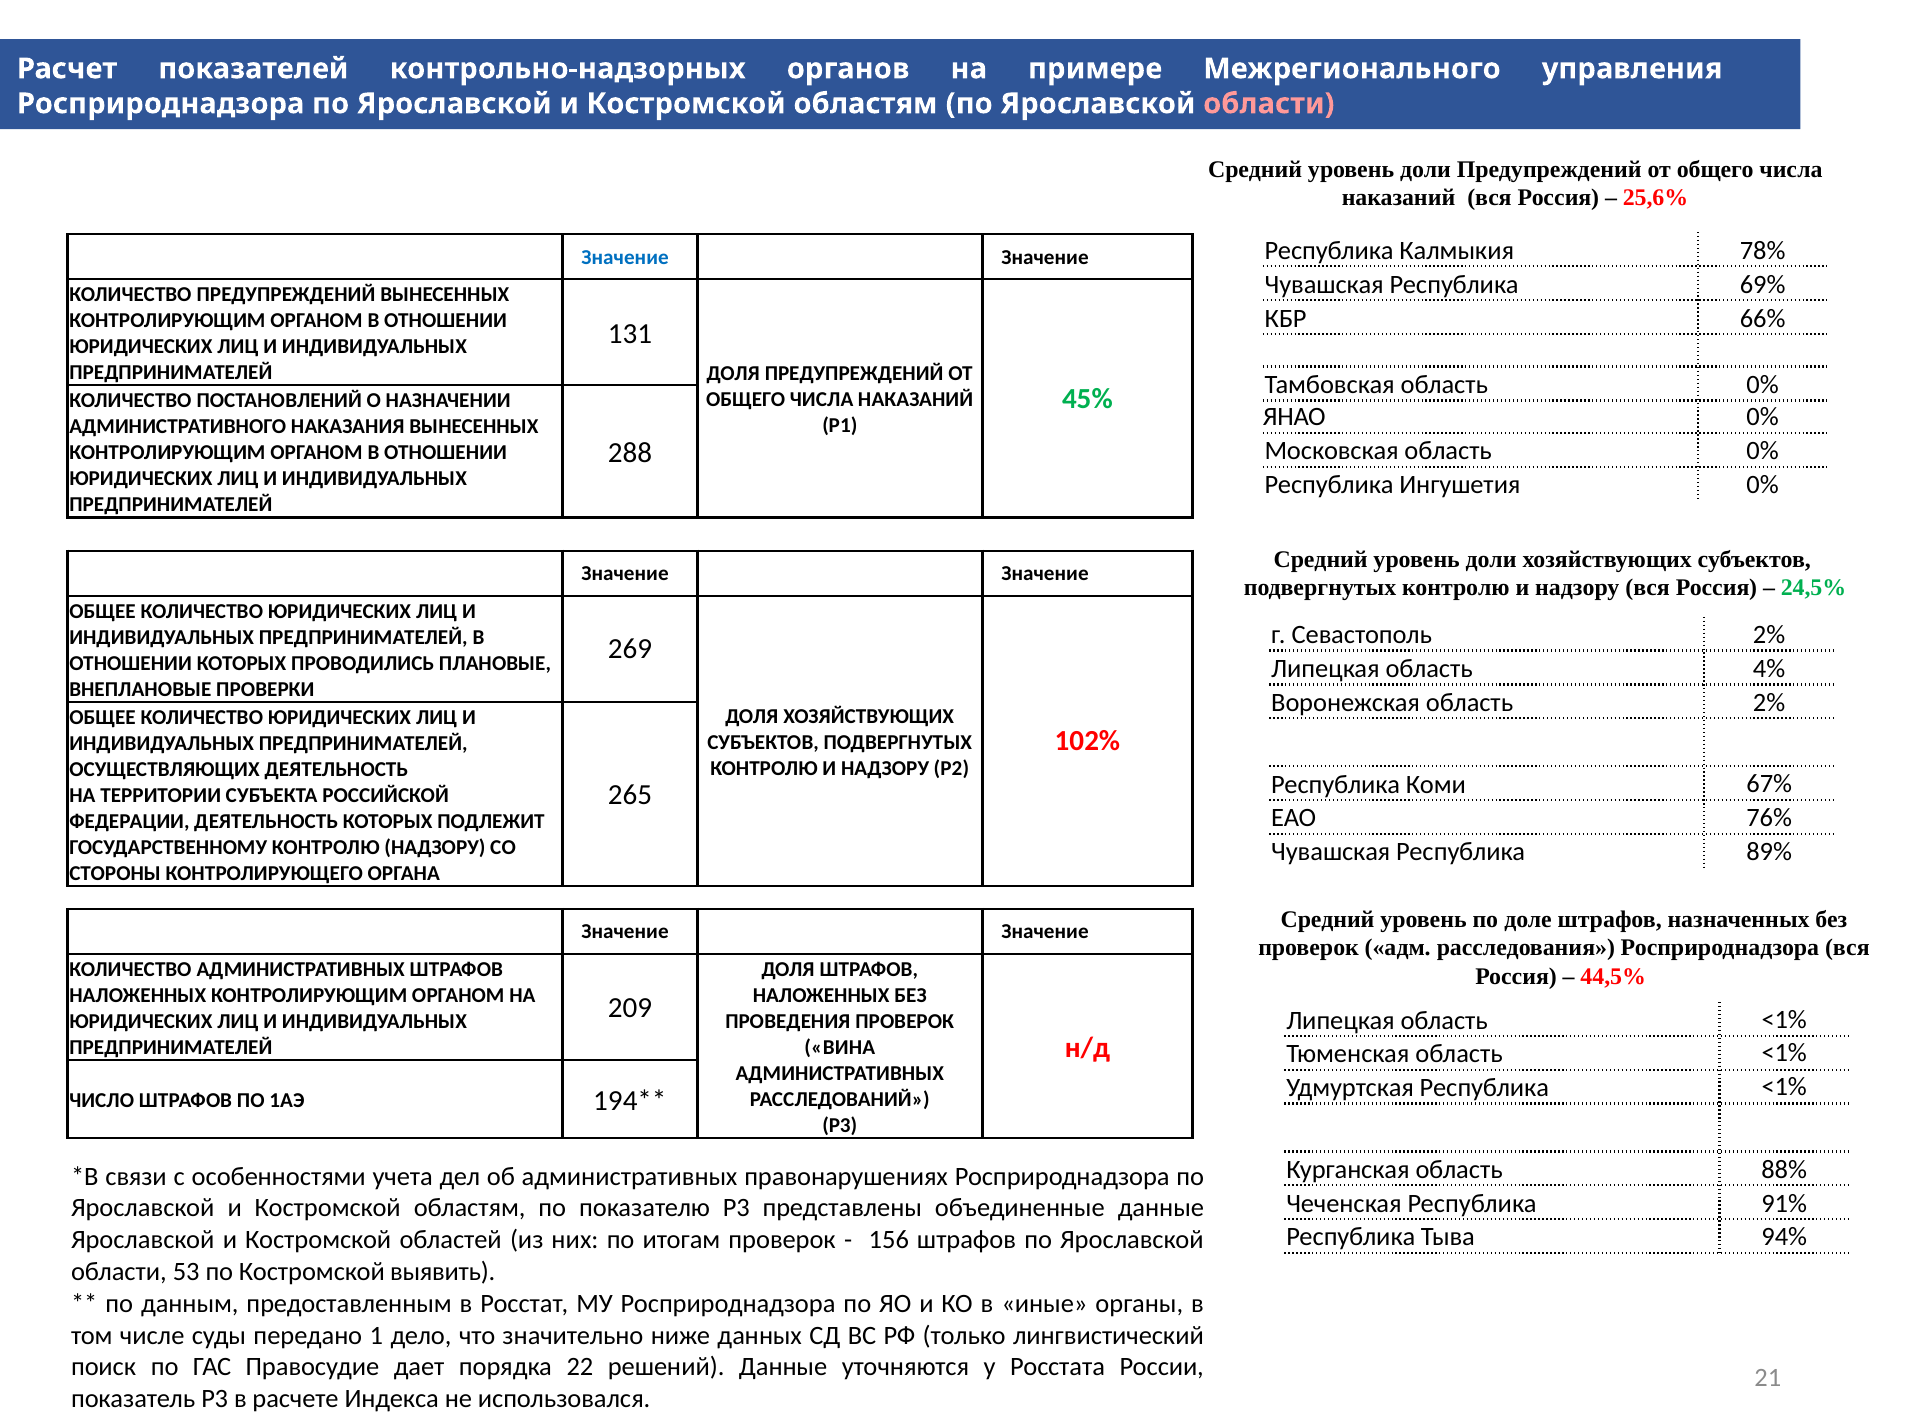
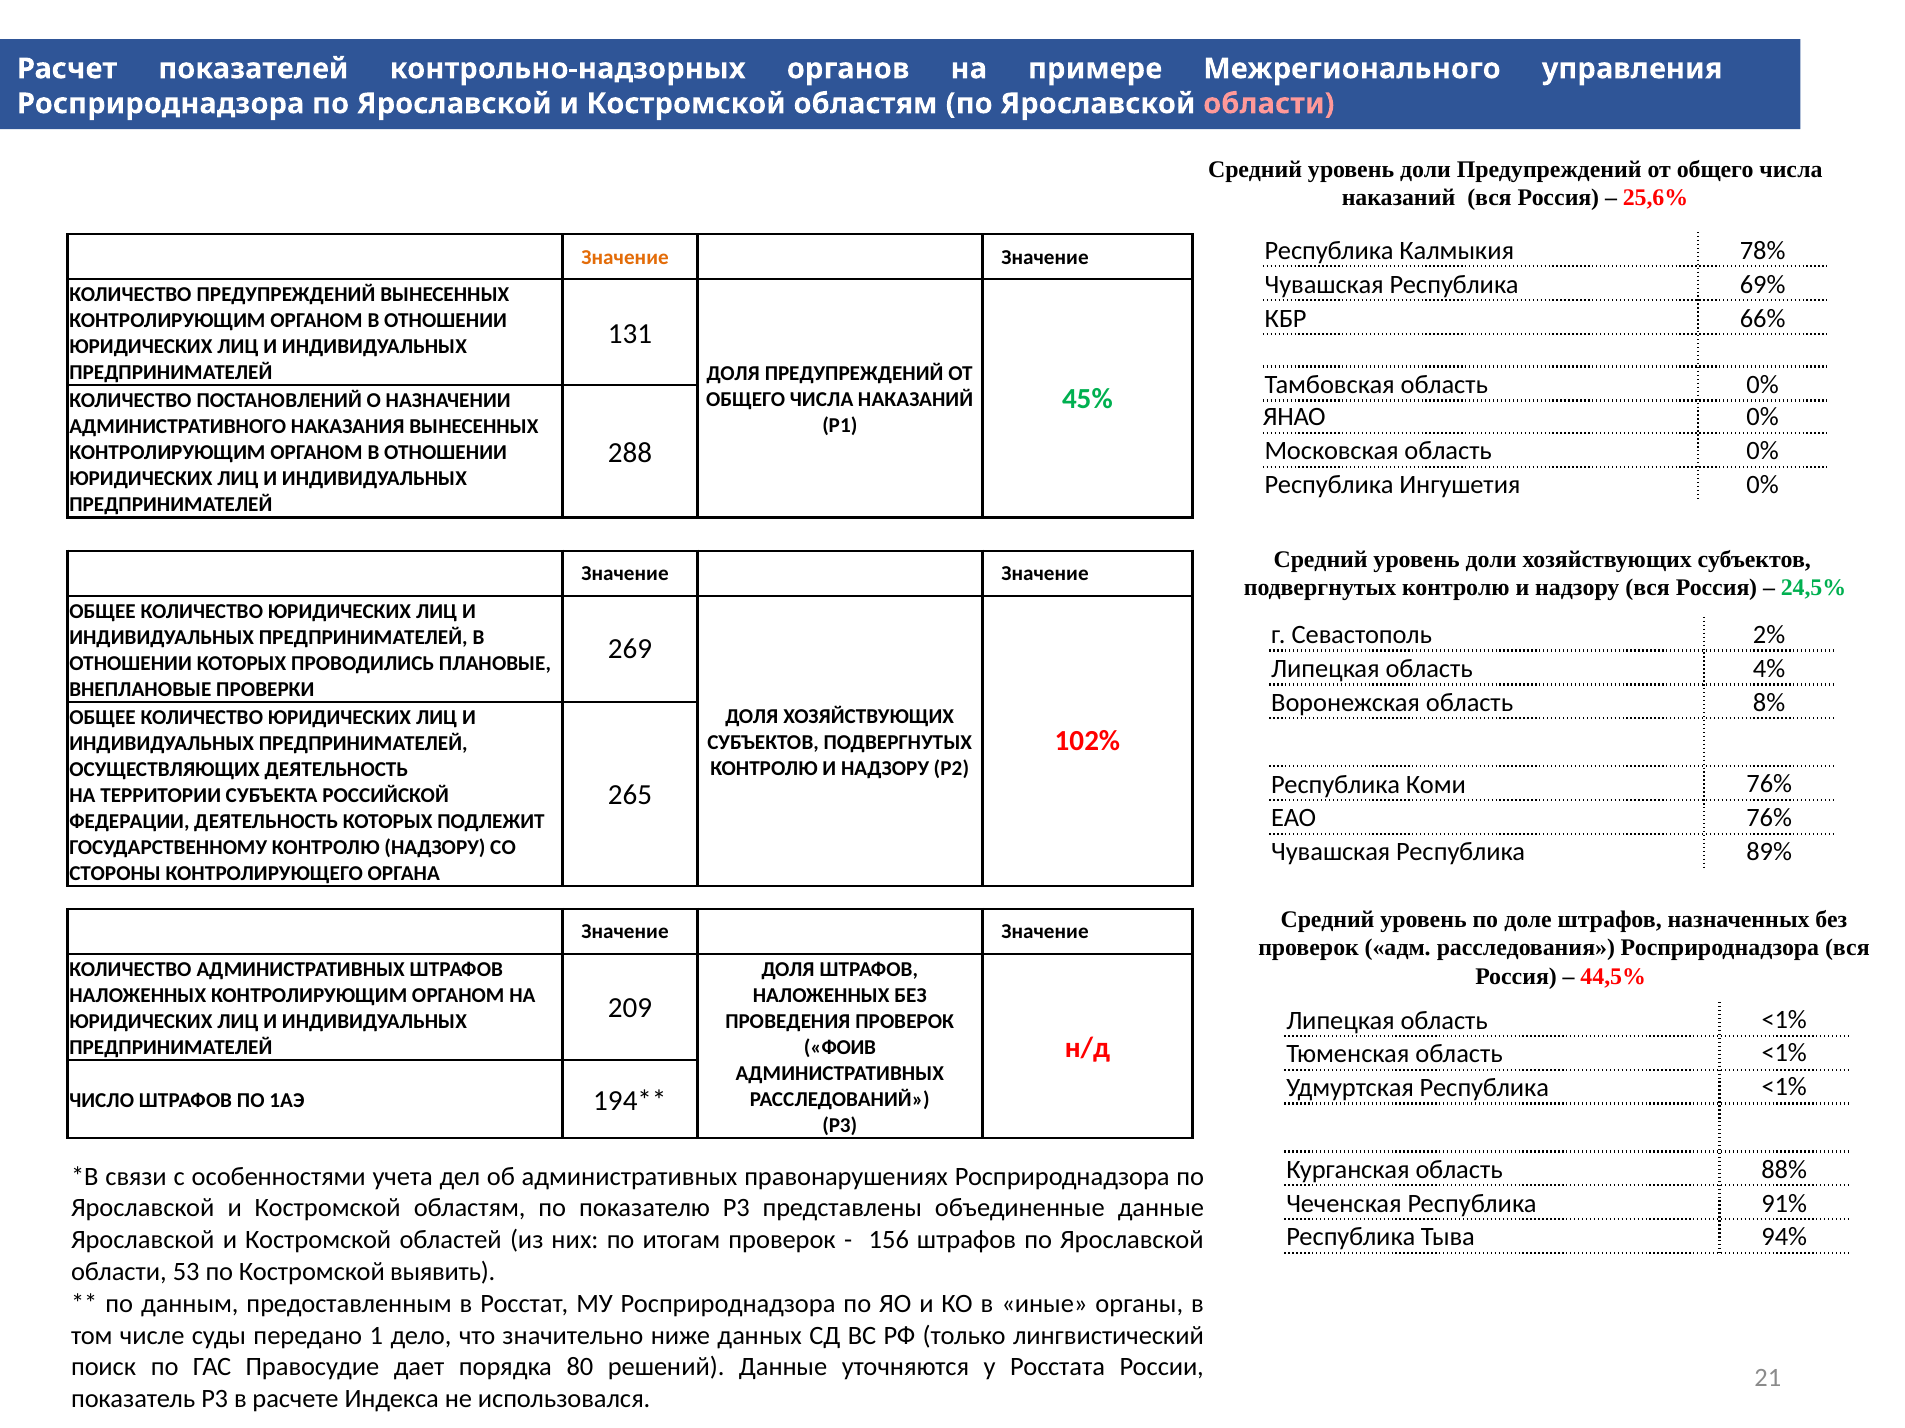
Значение at (625, 257) colour: blue -> orange
область 2%: 2% -> 8%
Коми 67%: 67% -> 76%
ВИНА: ВИНА -> ФОИВ
22: 22 -> 80
